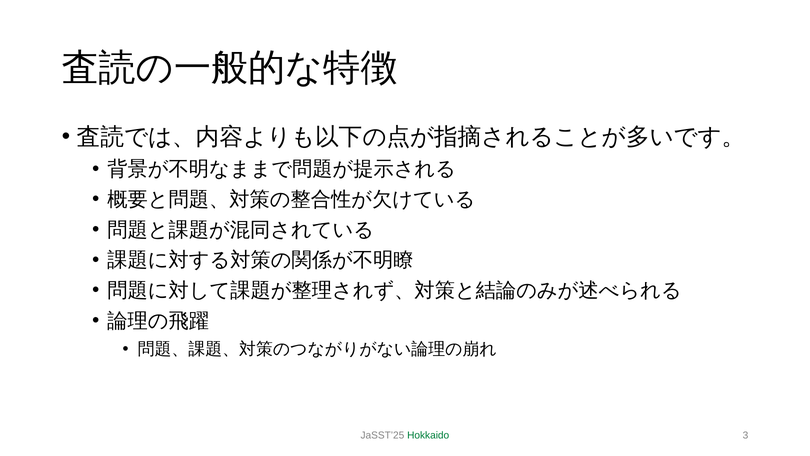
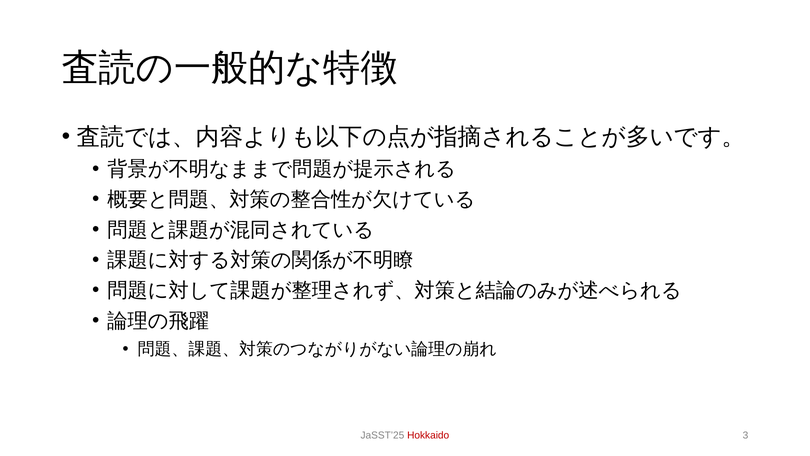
Hokkaido colour: green -> red
